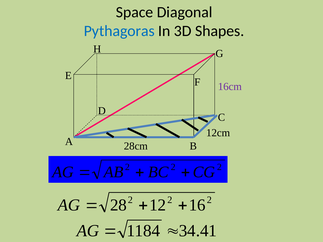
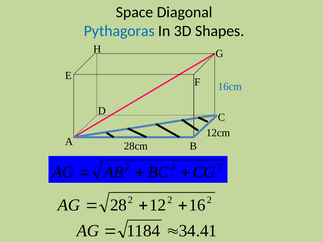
16cm colour: purple -> blue
